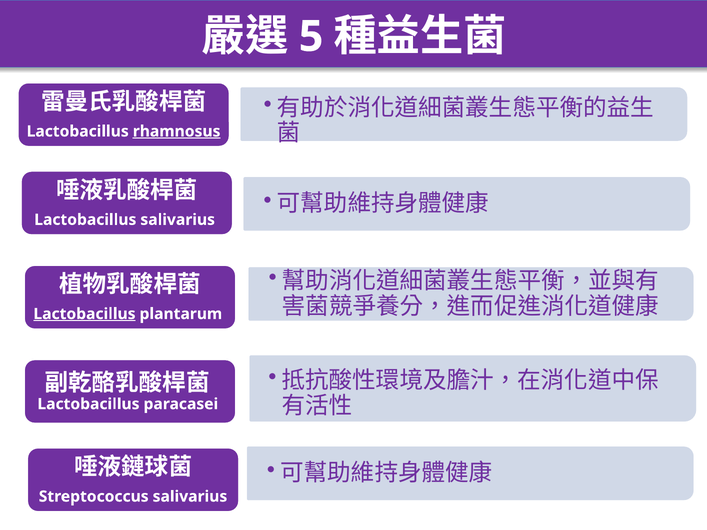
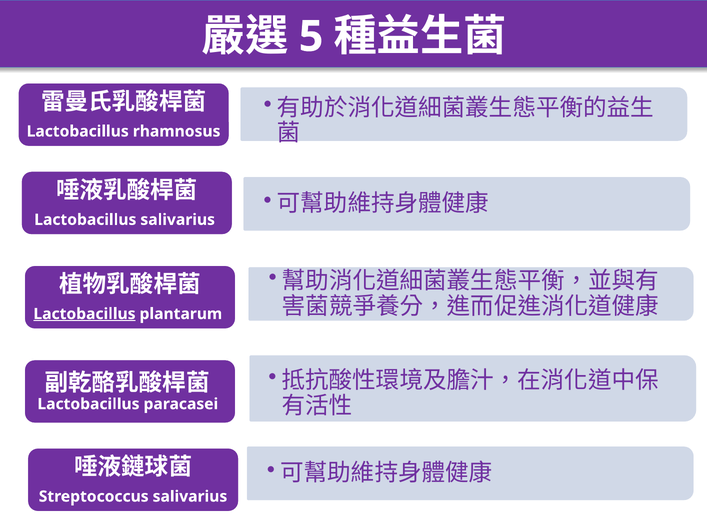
rhamnosus underline: present -> none
